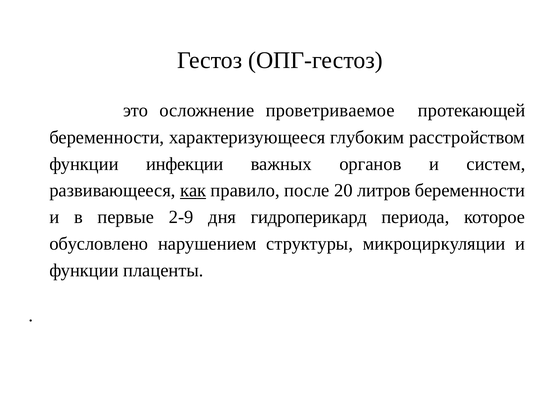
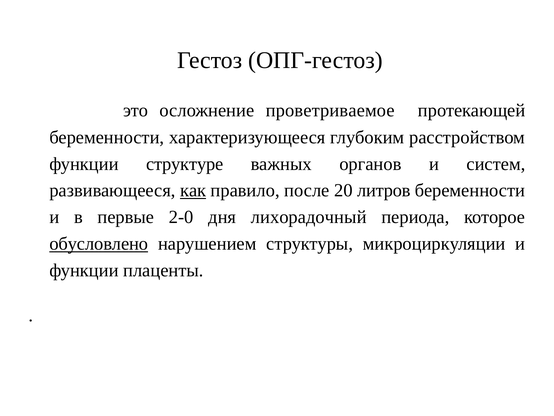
инфекции: инфекции -> структуре
2-9: 2-9 -> 2-0
гидроперикард: гидроперикард -> лихорадочный
обусловлено underline: none -> present
